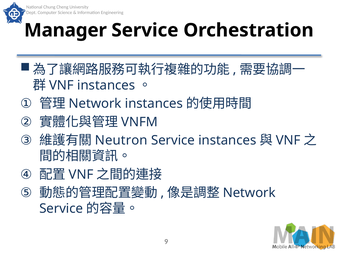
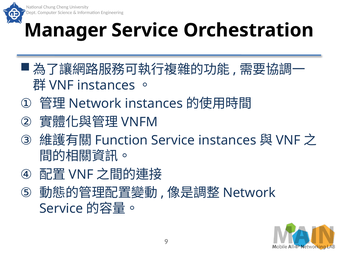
Neutron: Neutron -> Function
